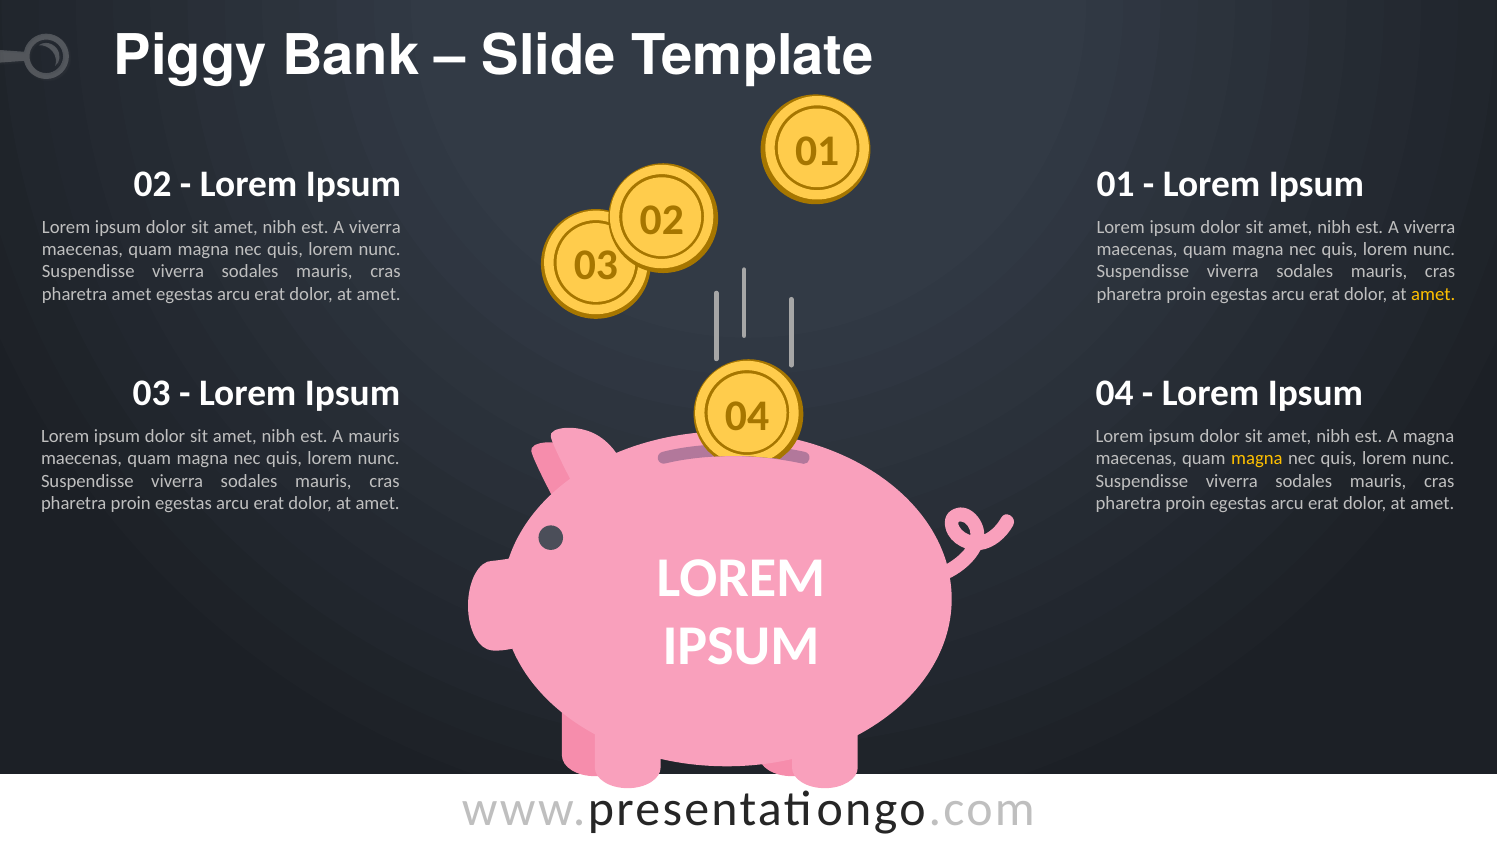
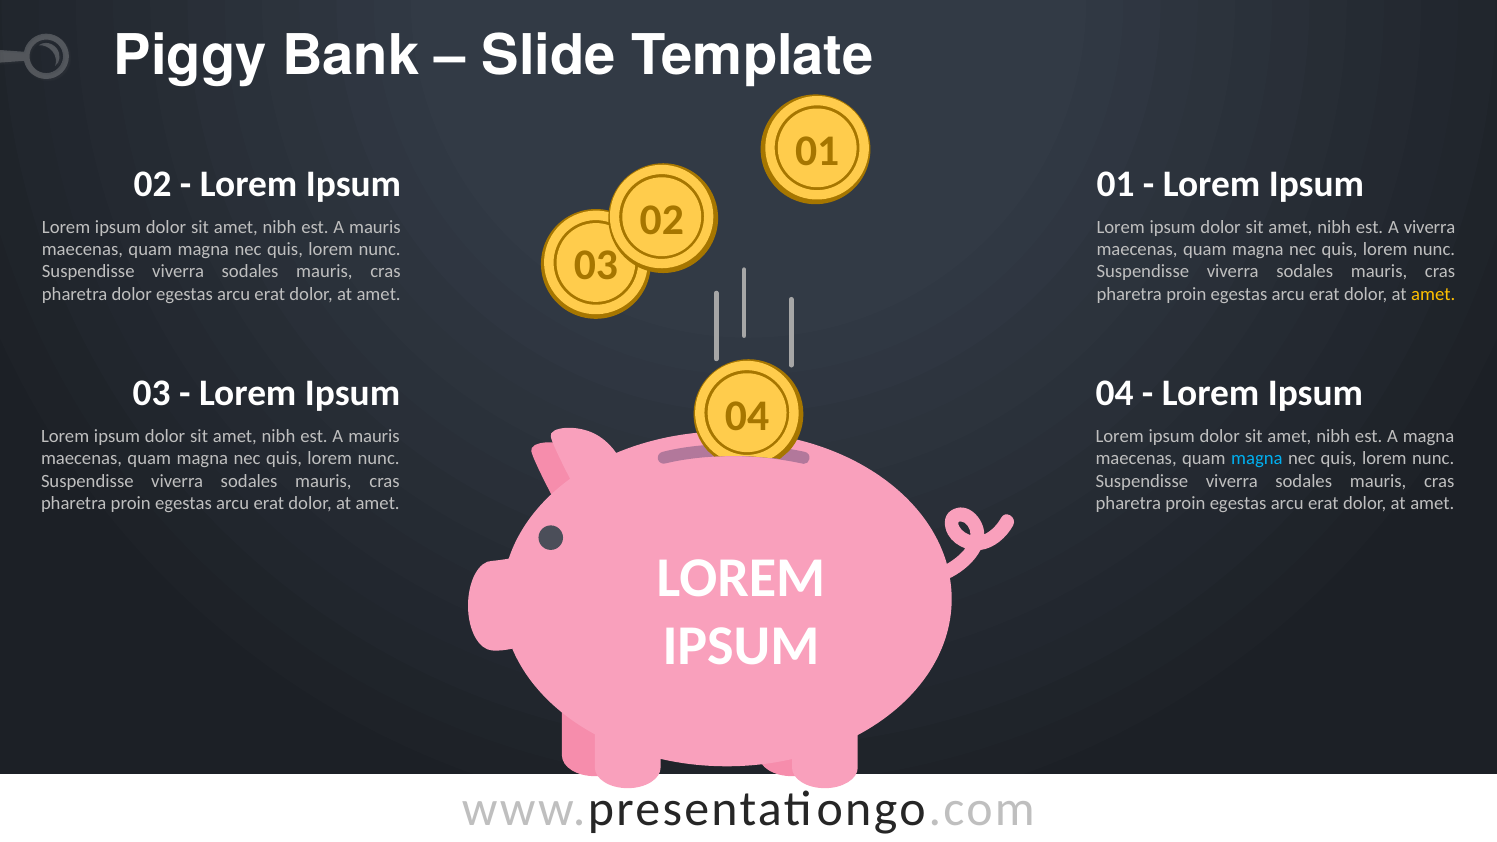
viverra at (375, 227): viverra -> mauris
pharetra amet: amet -> dolor
magna at (1257, 459) colour: yellow -> light blue
